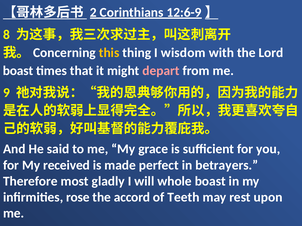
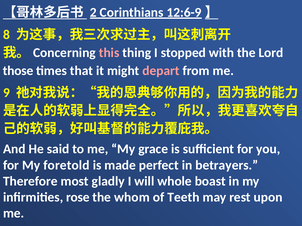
this colour: yellow -> pink
wisdom: wisdom -> stopped
boast at (18, 71): boast -> those
received: received -> foretold
accord: accord -> whom
